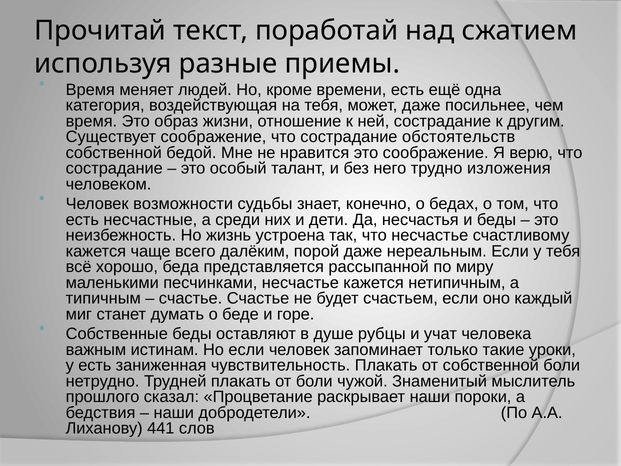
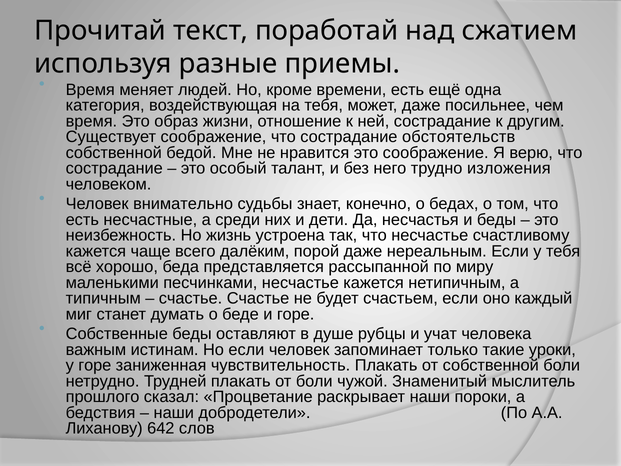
возможности: возможности -> внимательно
у есть: есть -> горе
441: 441 -> 642
